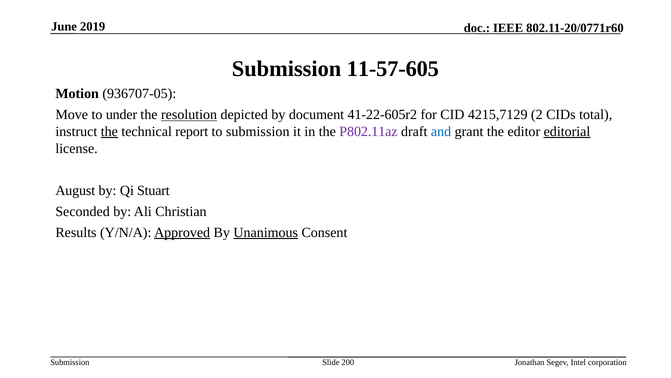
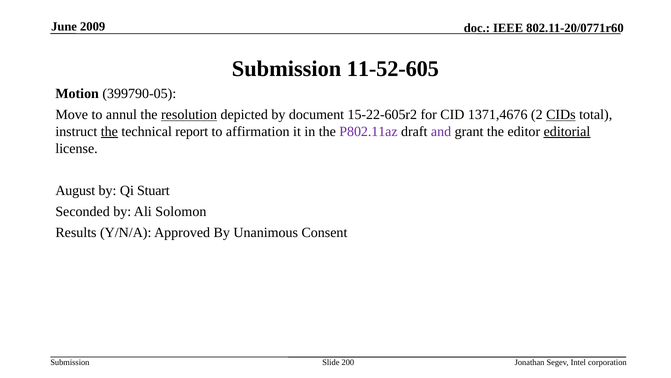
2019: 2019 -> 2009
11-57-605: 11-57-605 -> 11-52-605
936707-05: 936707-05 -> 399790-05
under: under -> annul
41-22-605r2: 41-22-605r2 -> 15-22-605r2
4215,7129: 4215,7129 -> 1371,4676
CIDs underline: none -> present
to submission: submission -> affirmation
and colour: blue -> purple
Christian: Christian -> Solomon
Approved underline: present -> none
Unanimous underline: present -> none
